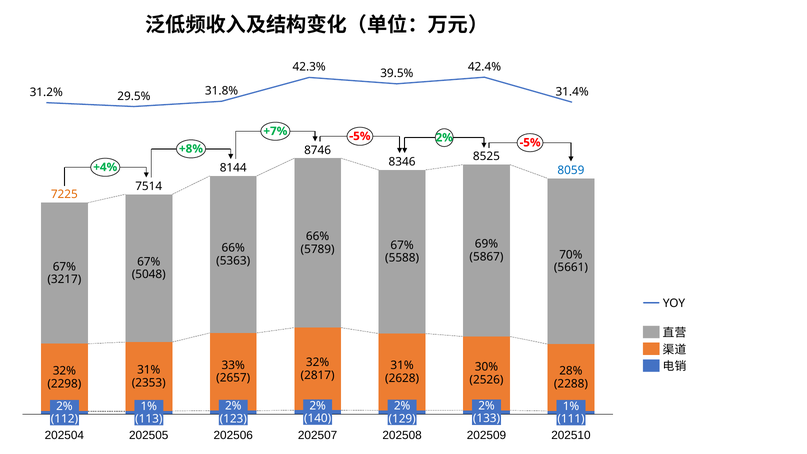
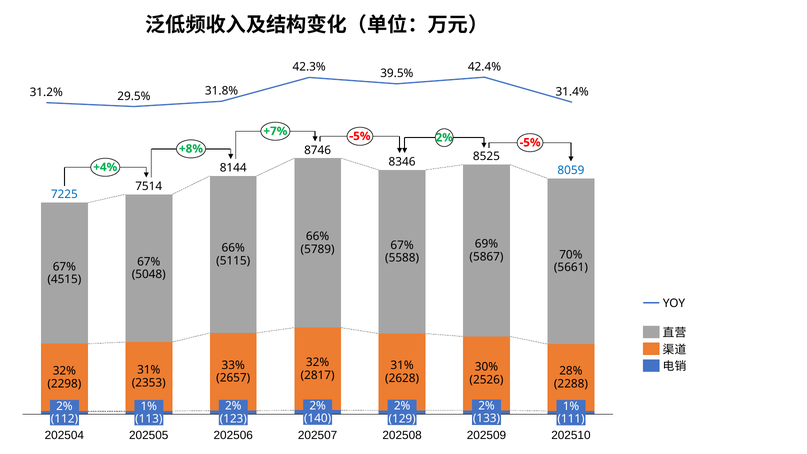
7225 colour: orange -> blue
5363: 5363 -> 5115
3217: 3217 -> 4515
